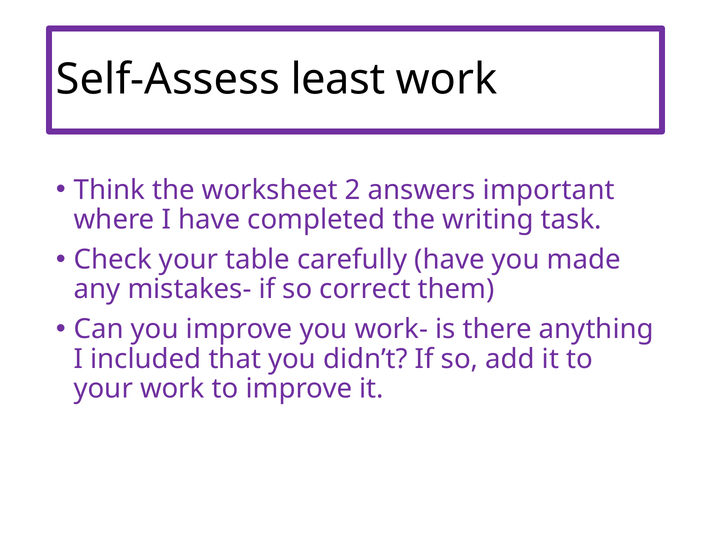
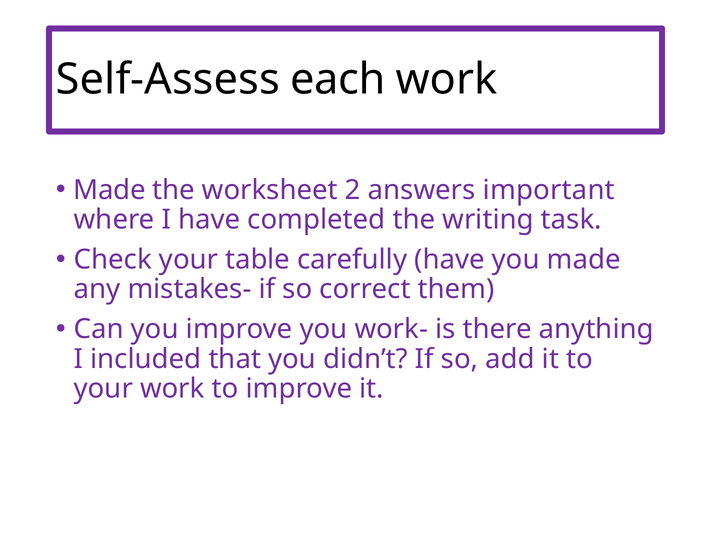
least: least -> each
Think at (109, 190): Think -> Made
